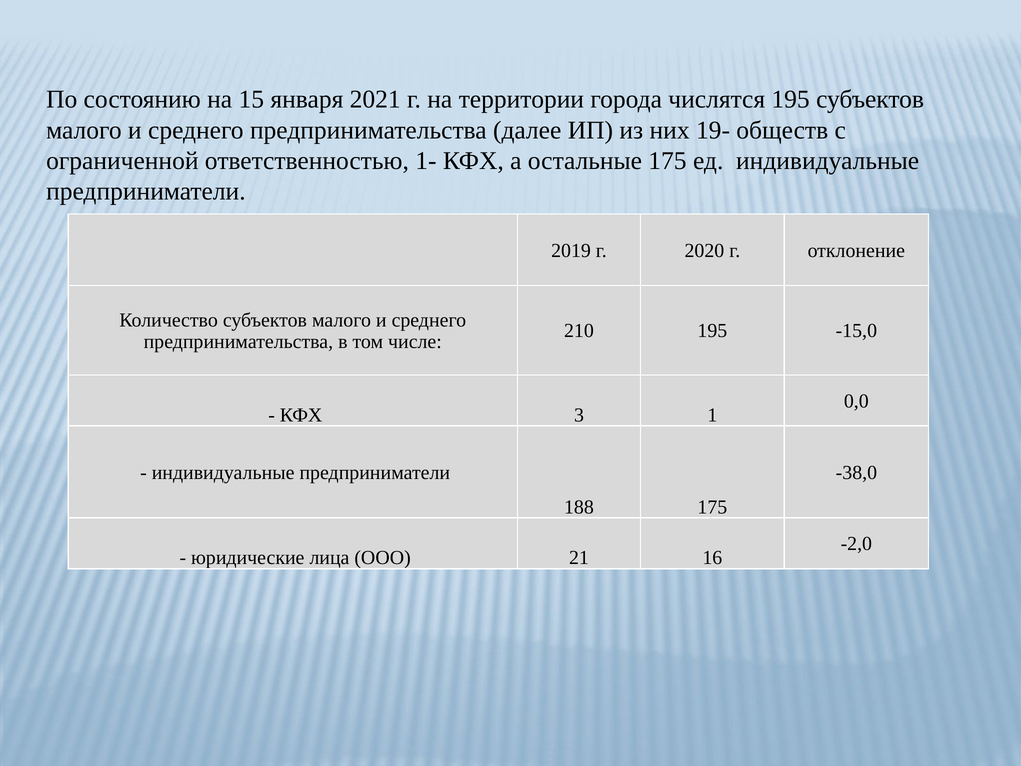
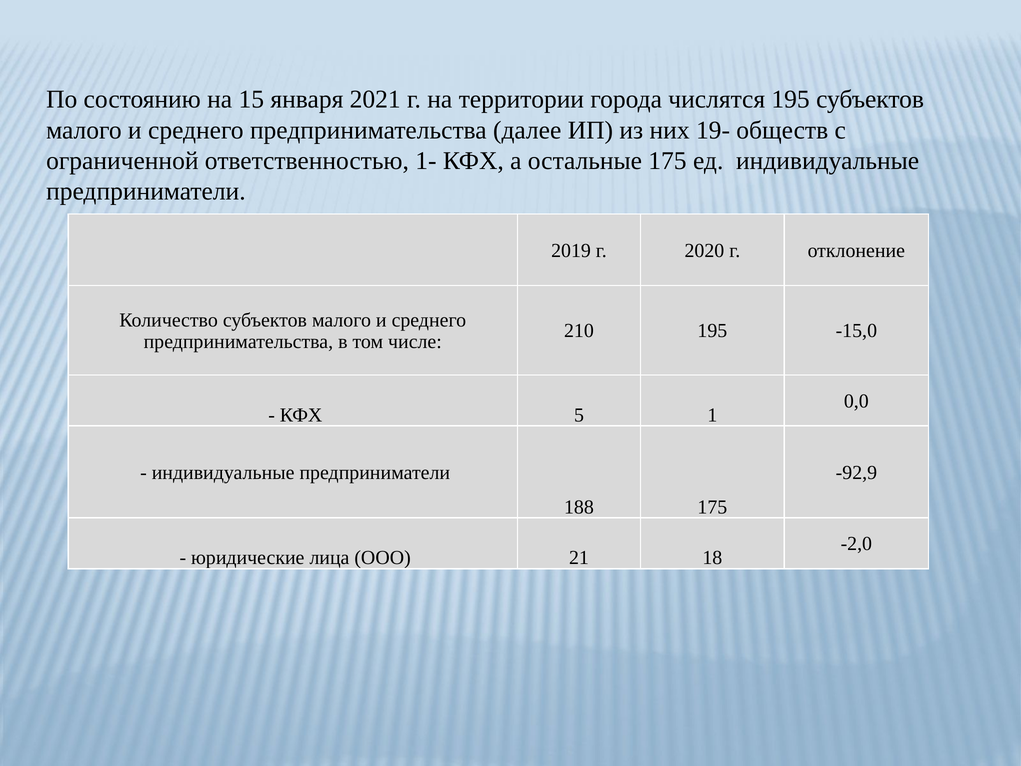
3: 3 -> 5
-38,0: -38,0 -> -92,9
16: 16 -> 18
